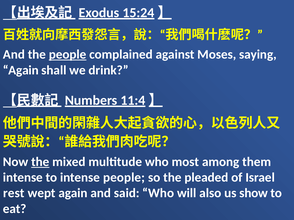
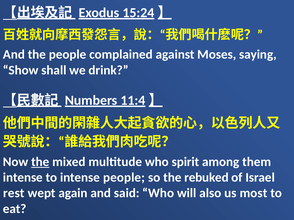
people at (68, 55) underline: present -> none
Again at (21, 70): Again -> Show
most: most -> spirit
pleaded: pleaded -> rebuked
show: show -> most
